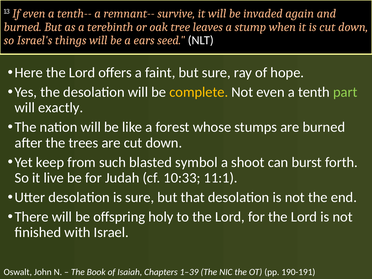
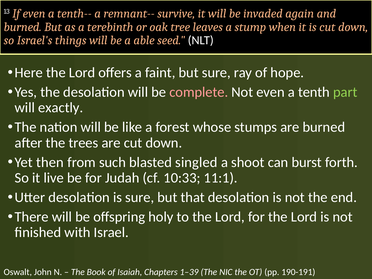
ears: ears -> able
complete colour: yellow -> pink
keep: keep -> then
symbol: symbol -> singled
